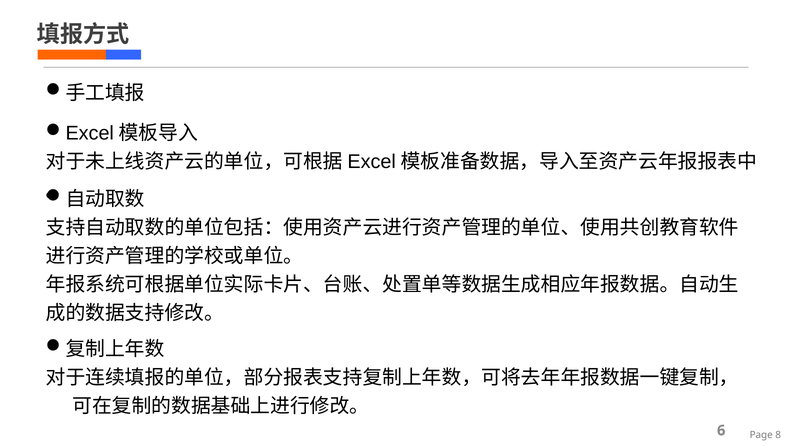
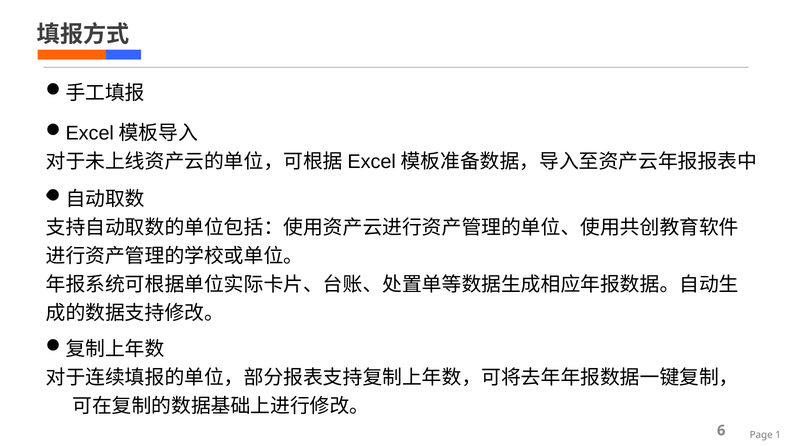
8: 8 -> 1
